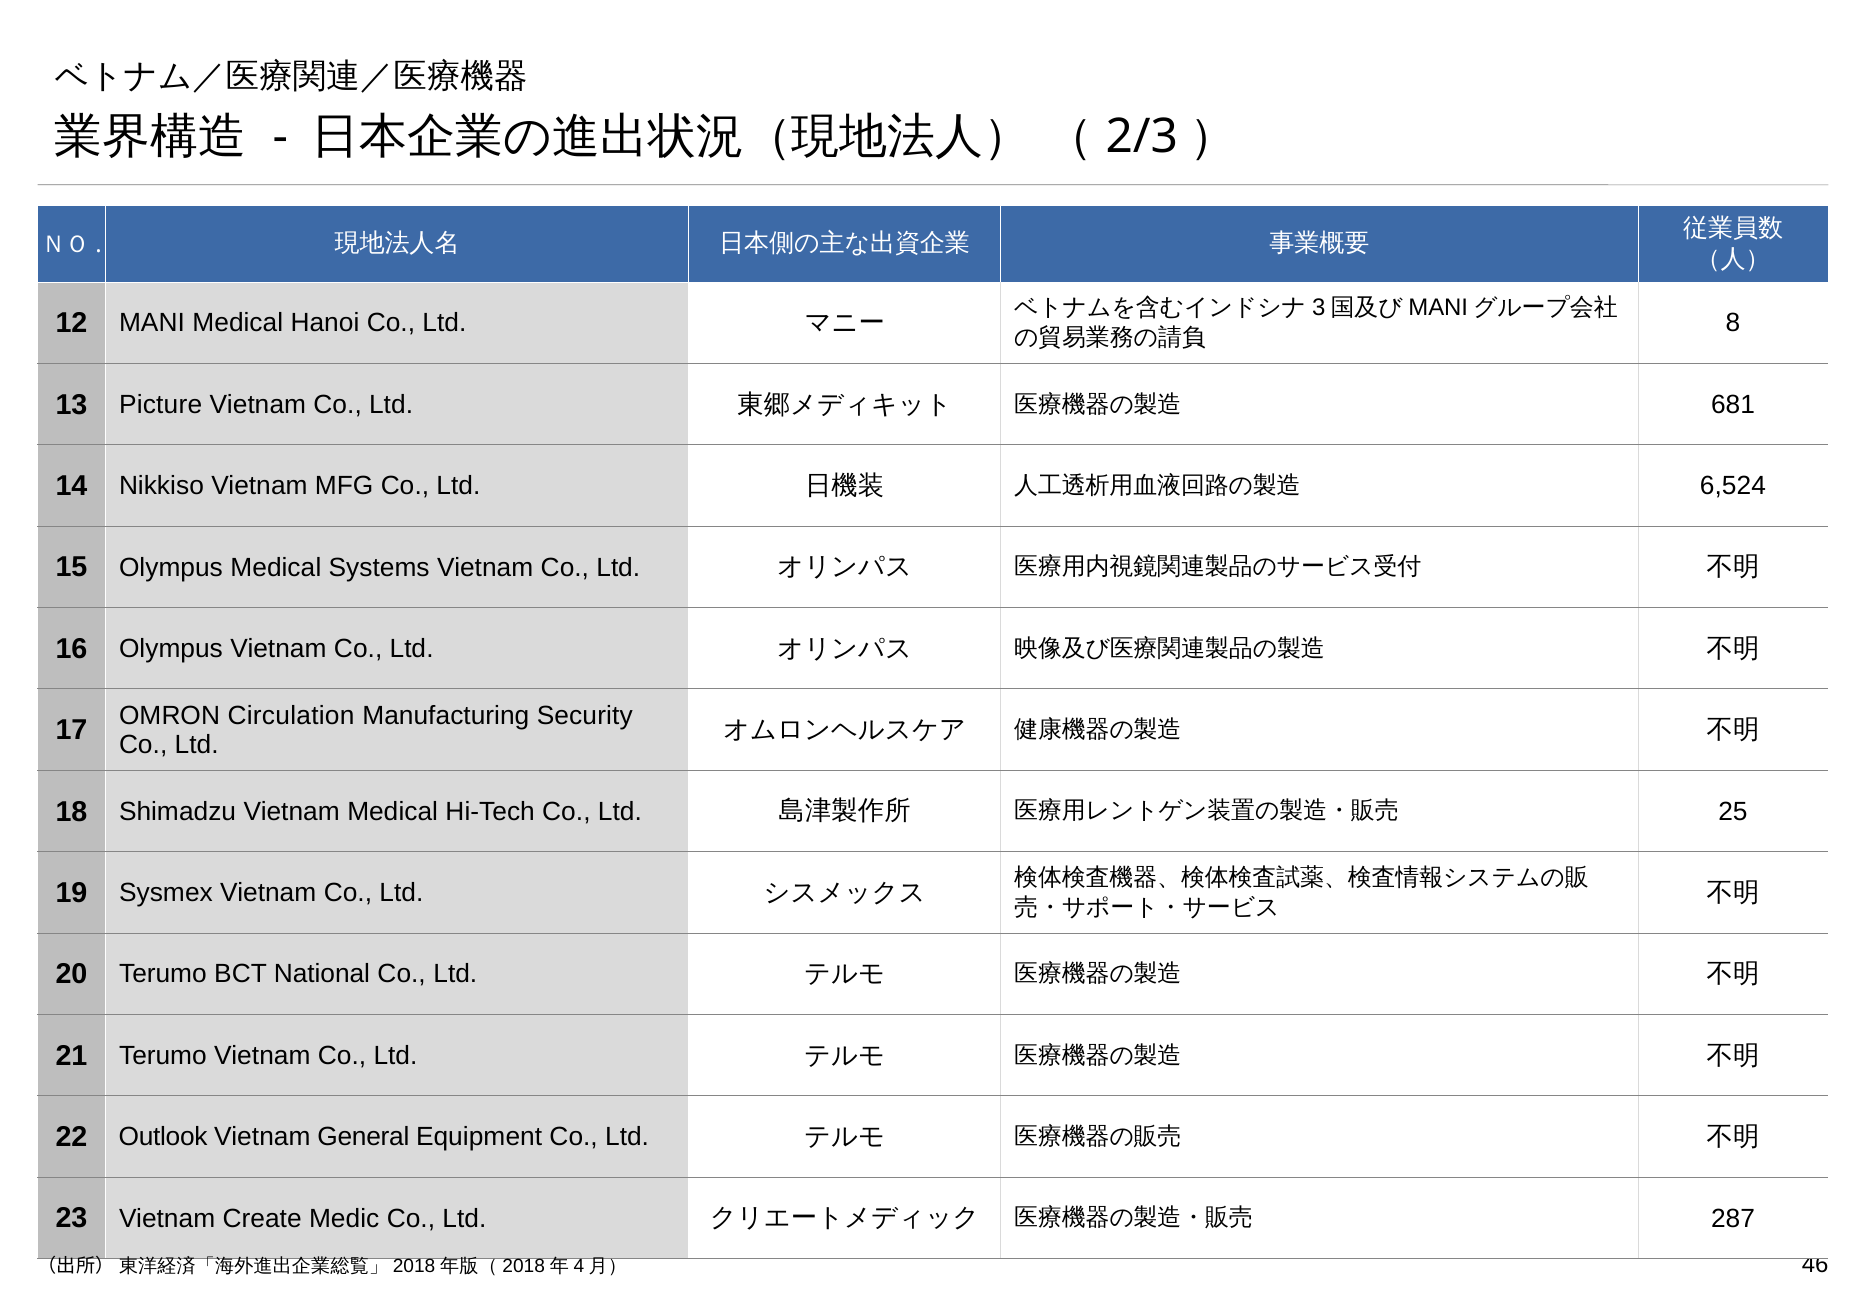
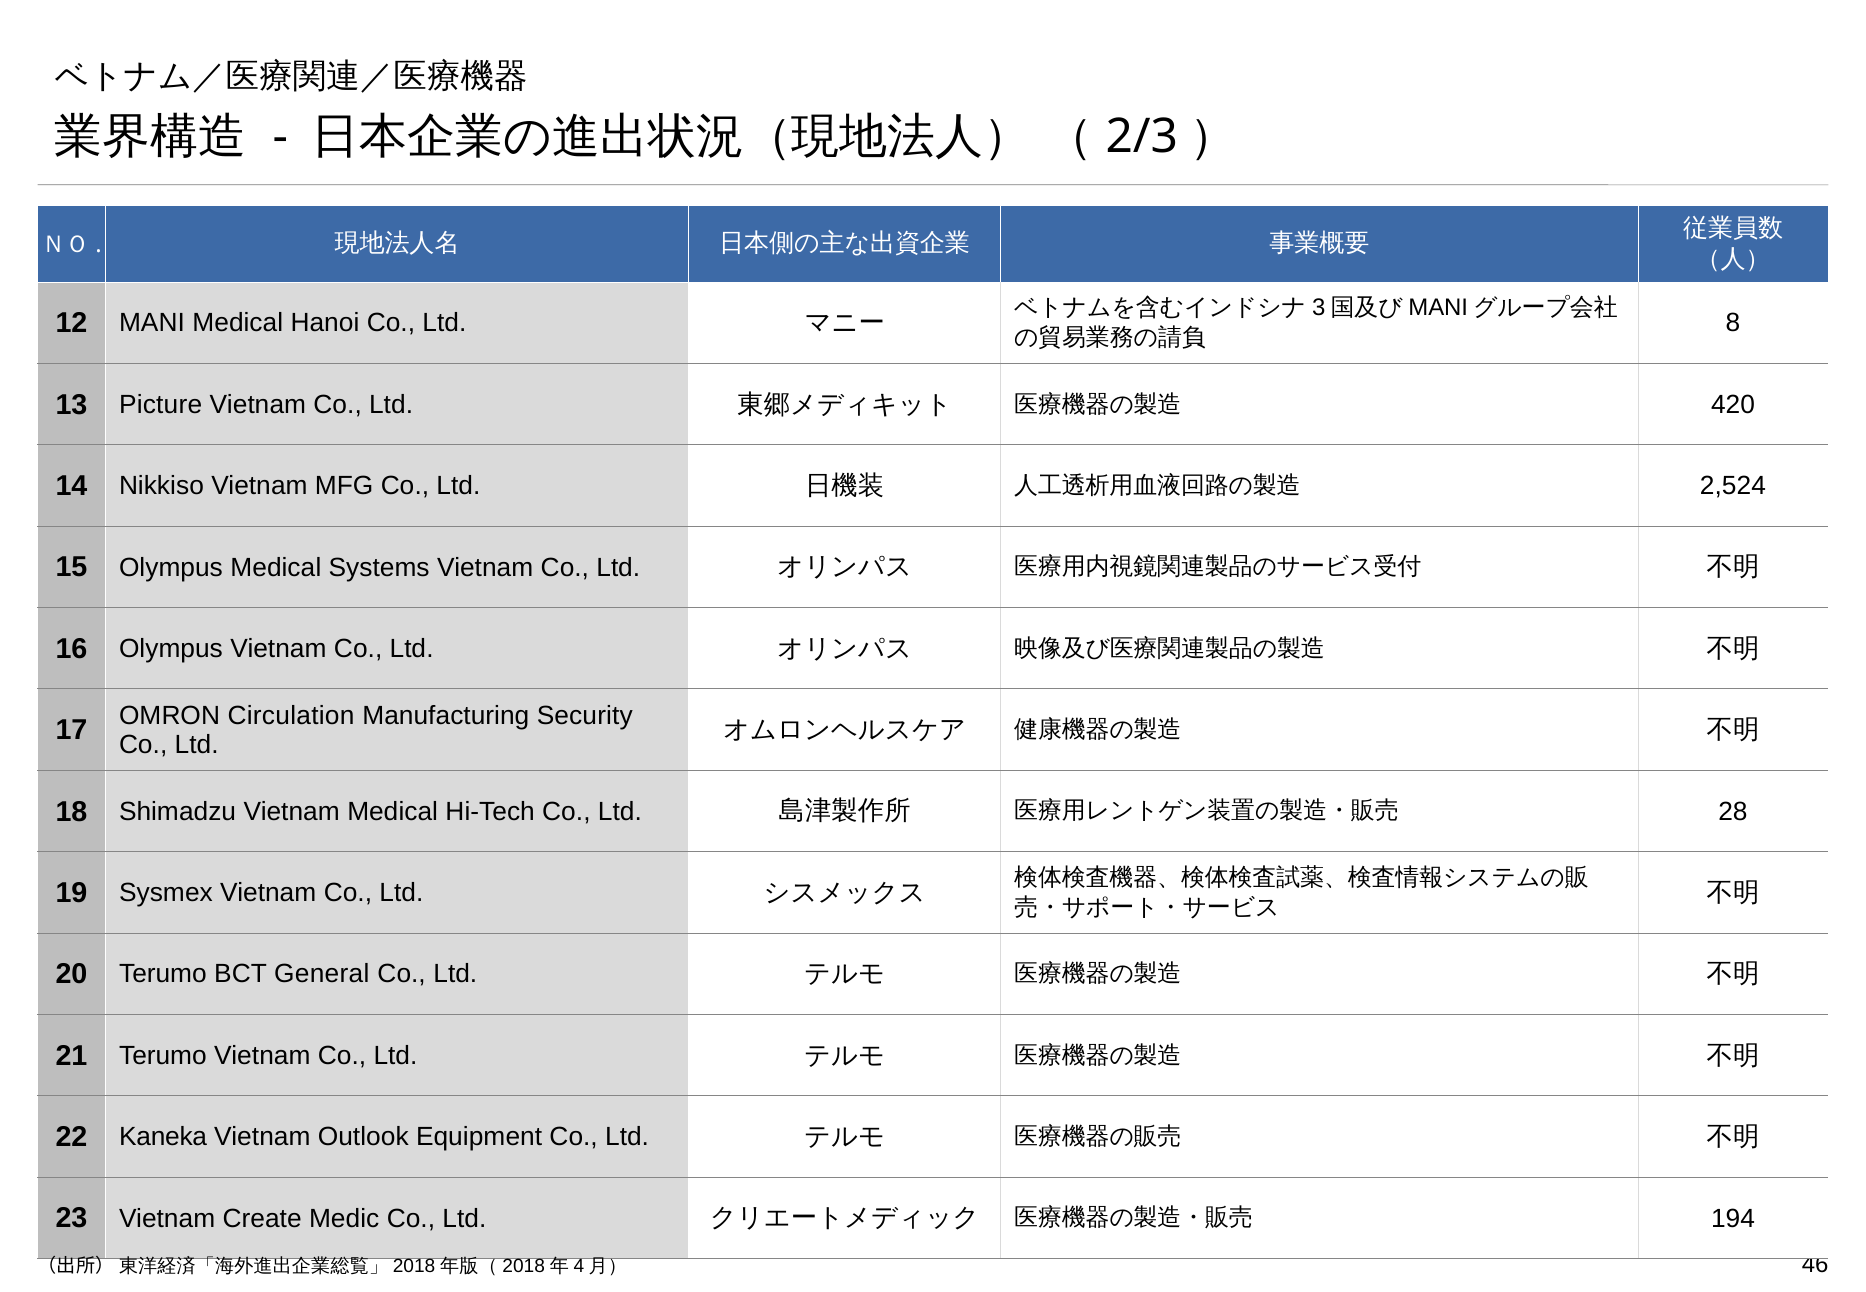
681: 681 -> 420
6,524: 6,524 -> 2,524
25: 25 -> 28
National: National -> General
Outlook: Outlook -> Kaneka
General: General -> Outlook
287: 287 -> 194
